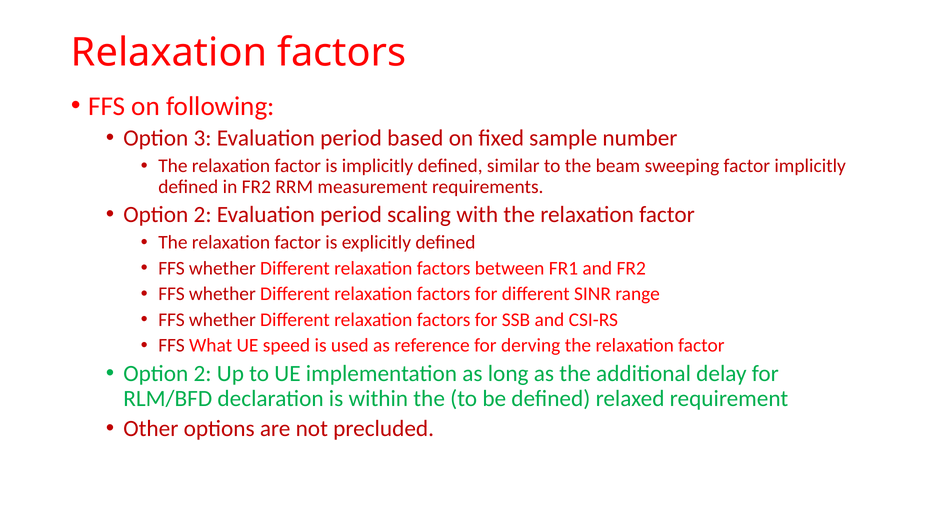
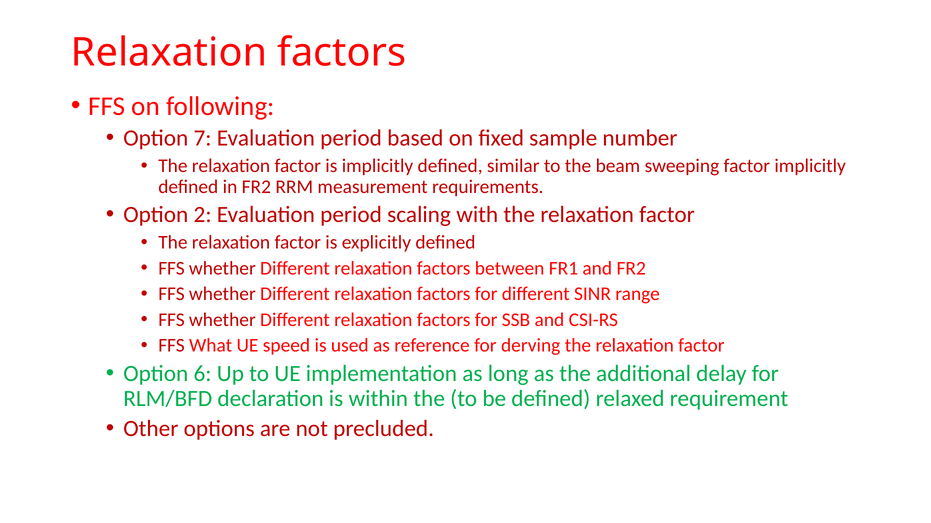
3: 3 -> 7
2 at (203, 374): 2 -> 6
